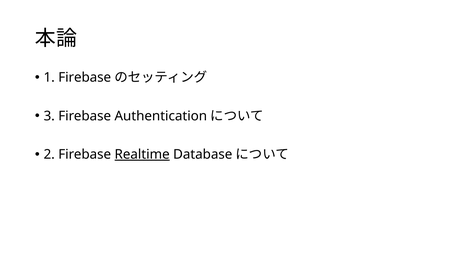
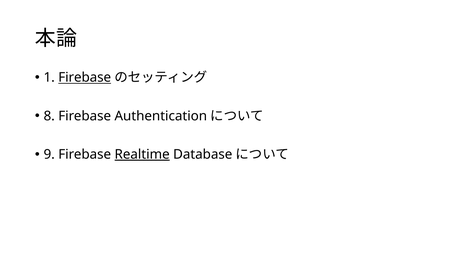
Firebase at (85, 78) underline: none -> present
3: 3 -> 8
2: 2 -> 9
